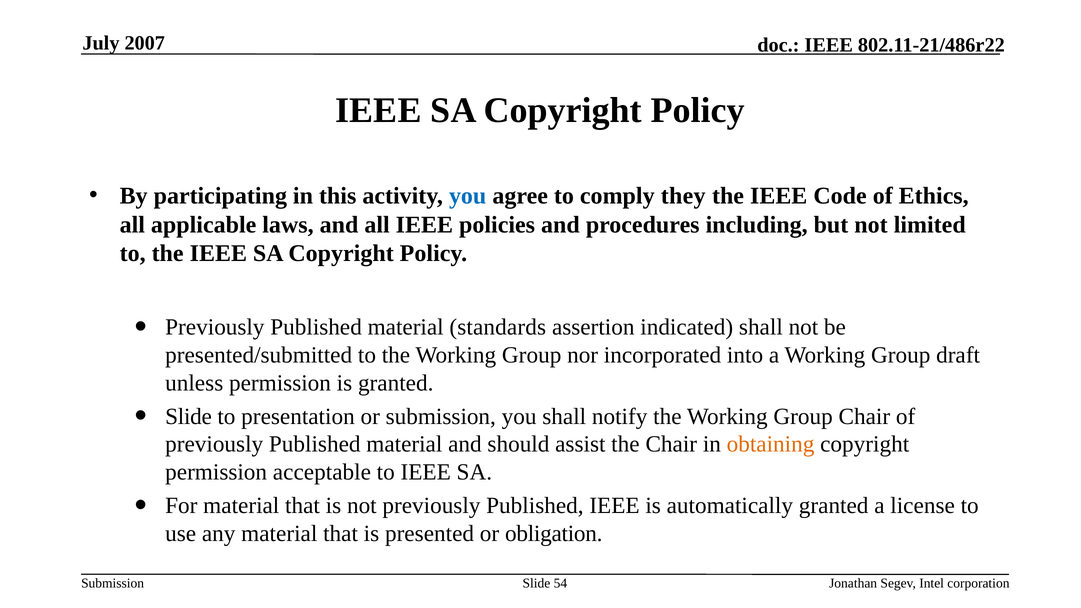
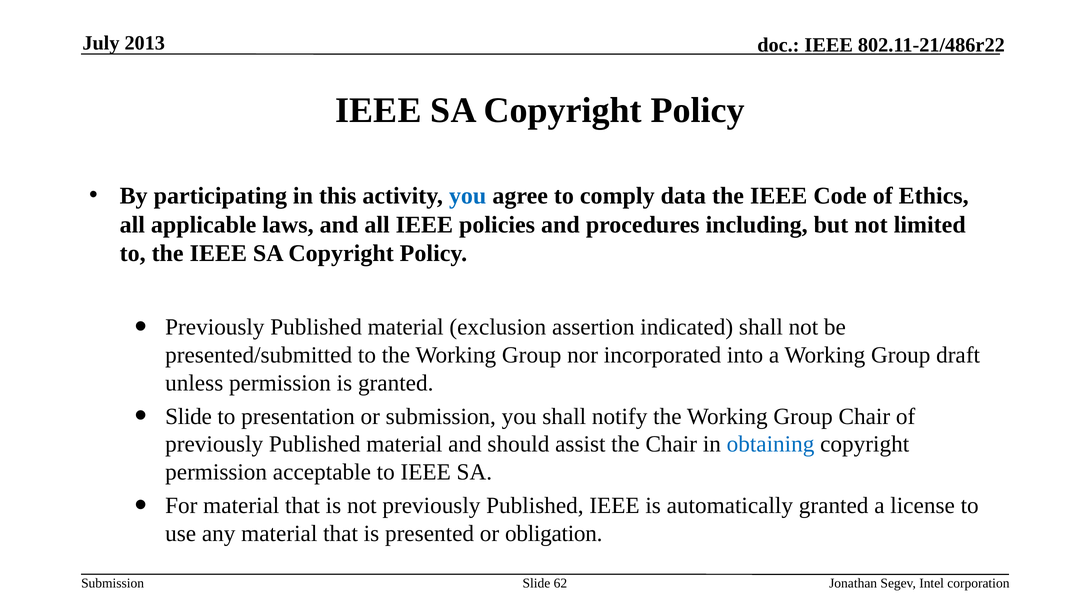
2007: 2007 -> 2013
they: they -> data
standards: standards -> exclusion
obtaining colour: orange -> blue
54: 54 -> 62
